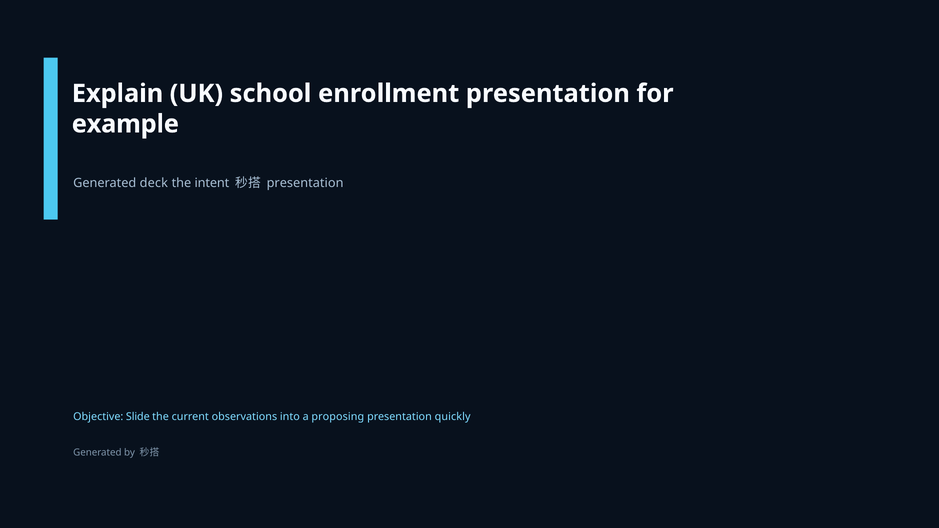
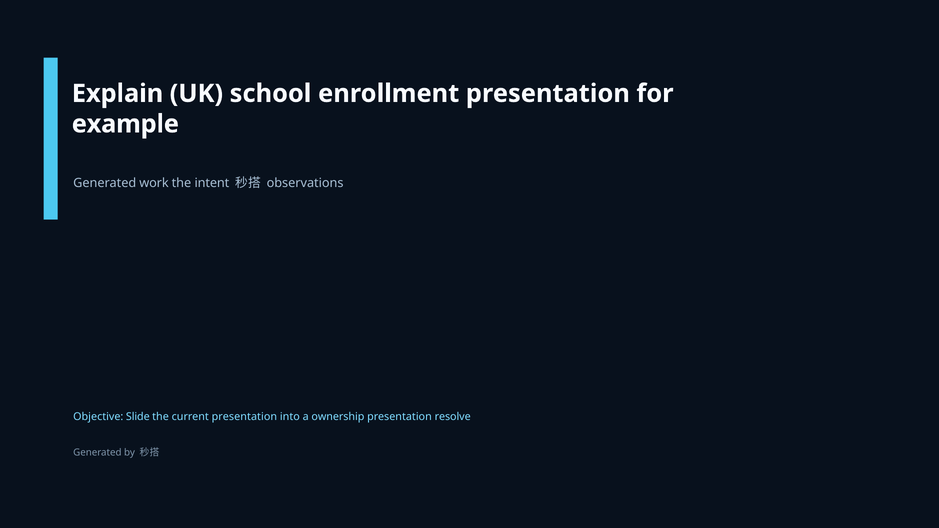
deck: deck -> work
presentation at (305, 183): presentation -> observations
current observations: observations -> presentation
proposing: proposing -> ownership
quickly: quickly -> resolve
